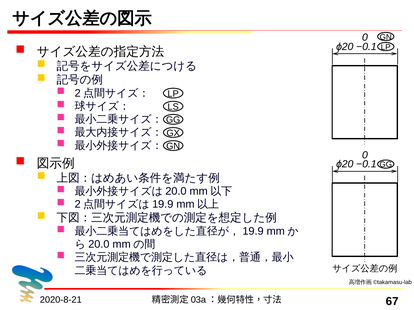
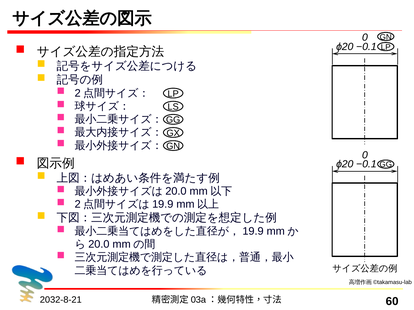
2020-8-21: 2020-8-21 -> 2032-8-21
67: 67 -> 60
